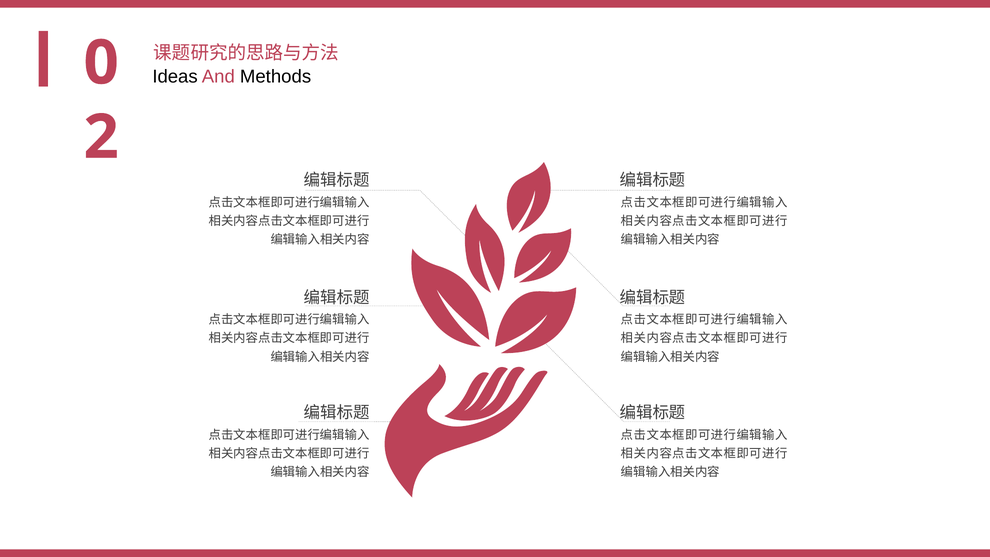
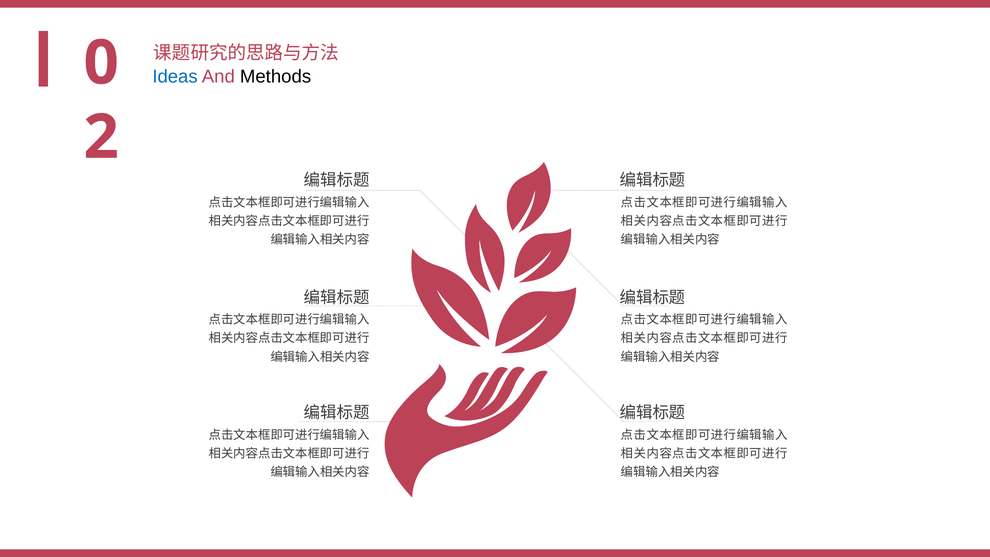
Ideas colour: black -> blue
